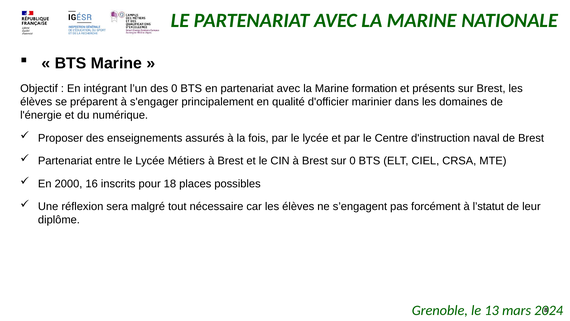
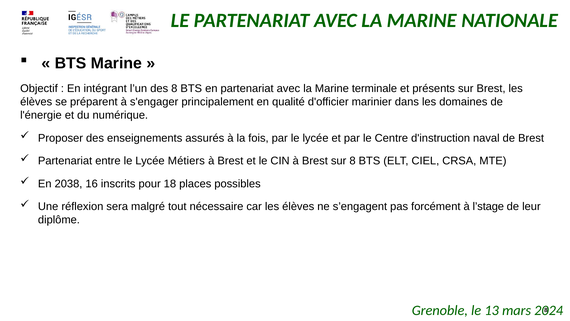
des 0: 0 -> 8
formation: formation -> terminale
sur 0: 0 -> 8
2000: 2000 -> 2038
l’statut: l’statut -> l’stage
